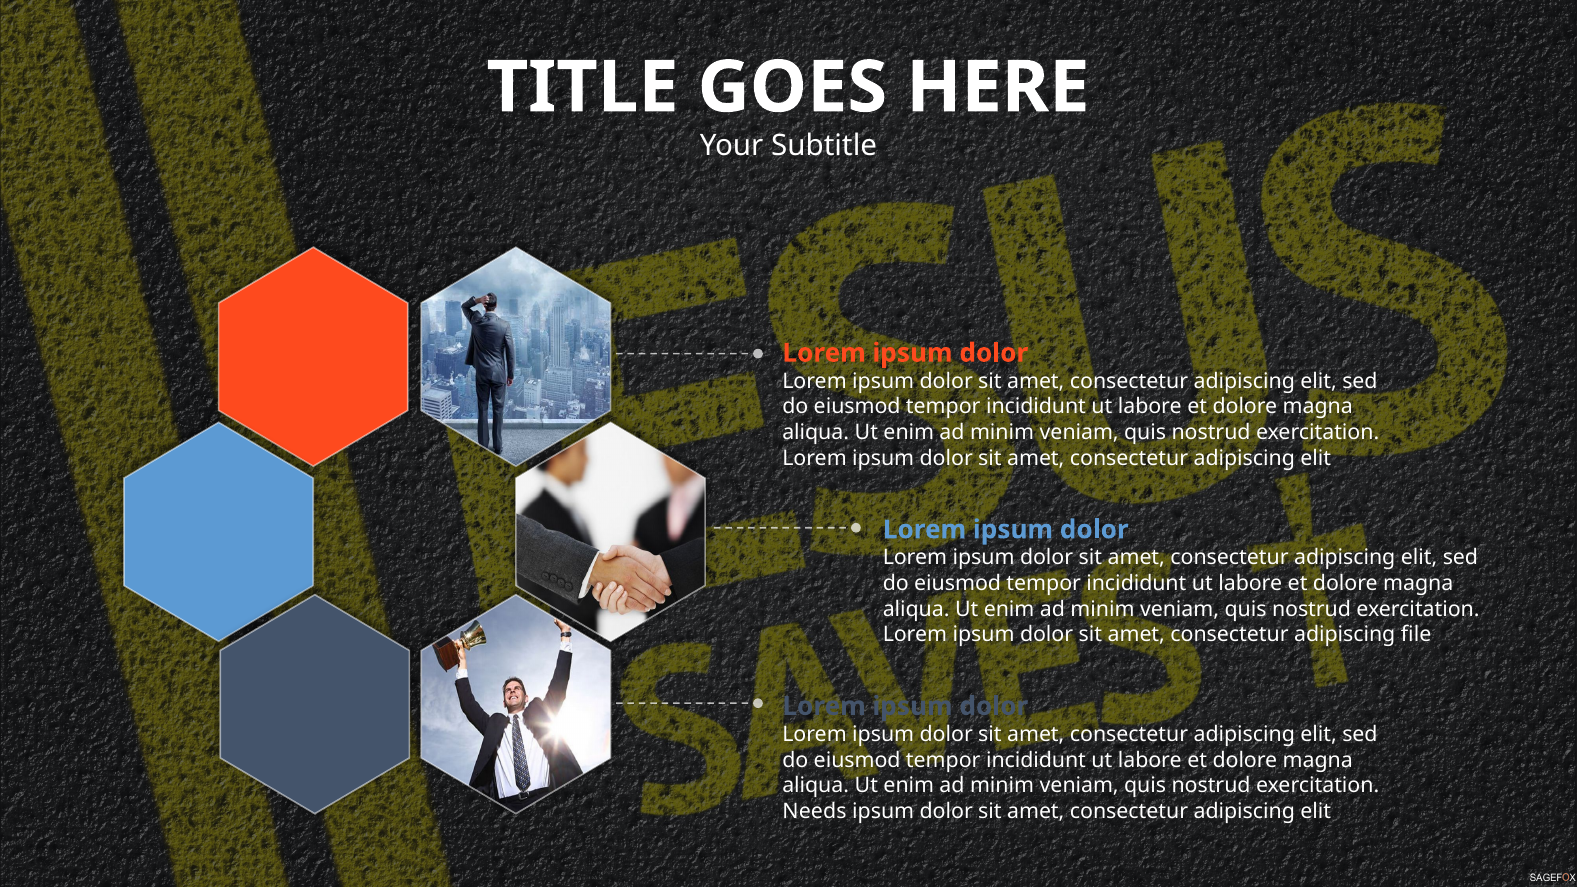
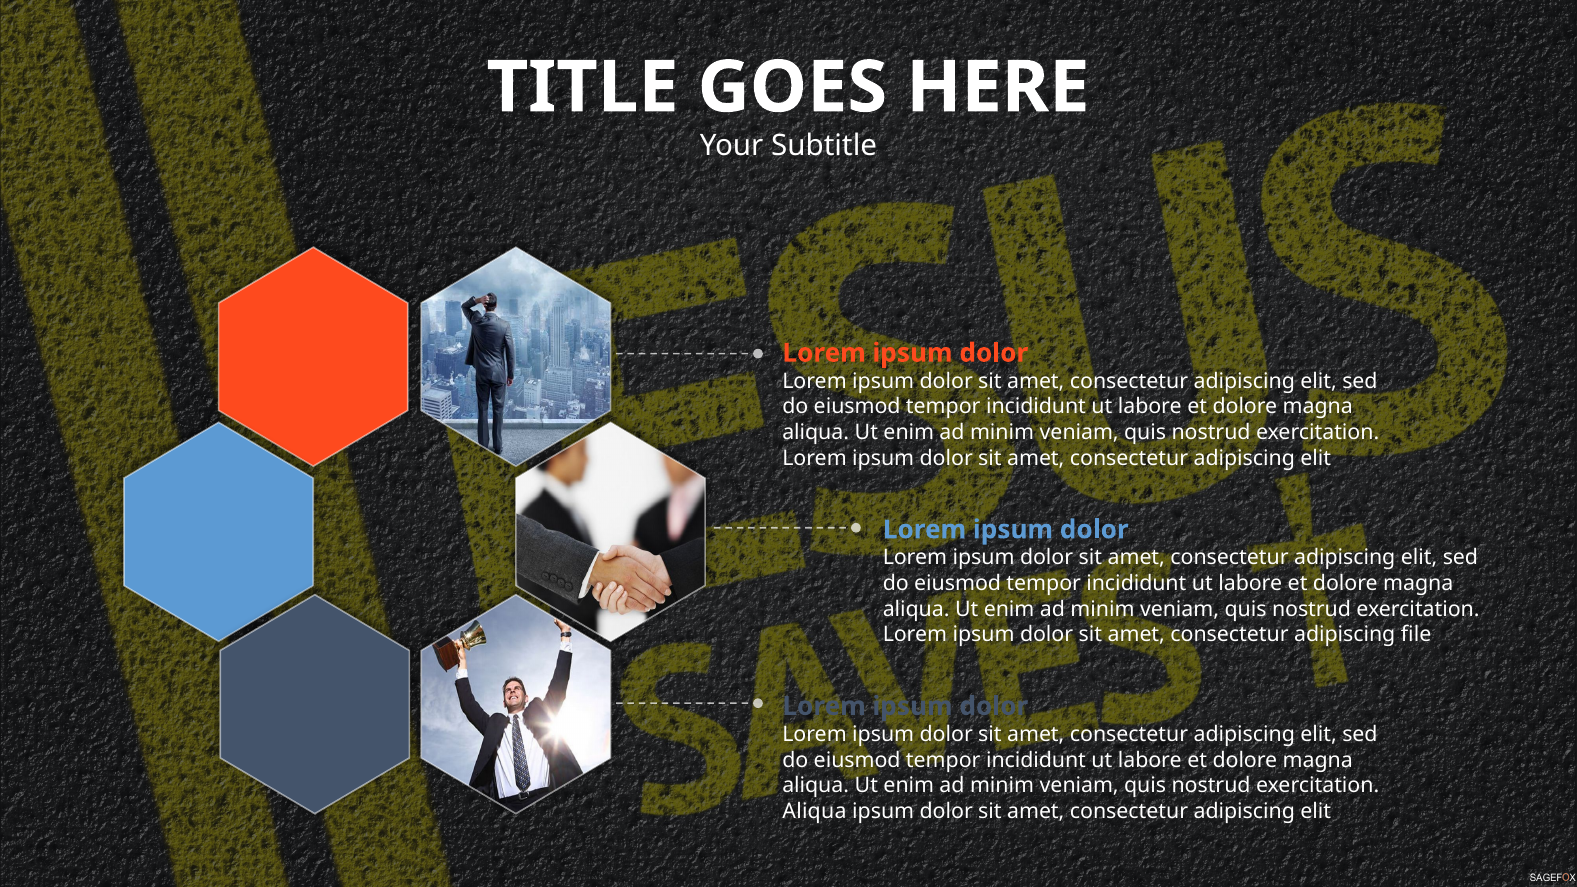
Needs at (815, 811): Needs -> Aliqua
